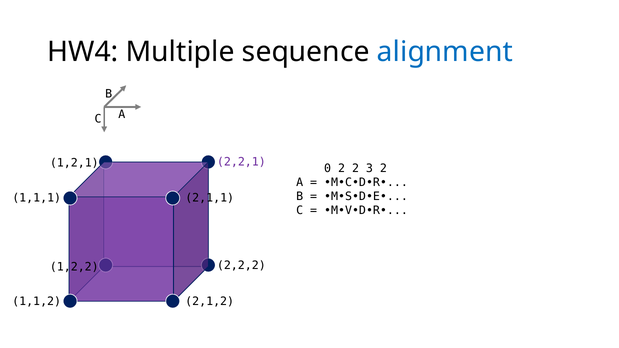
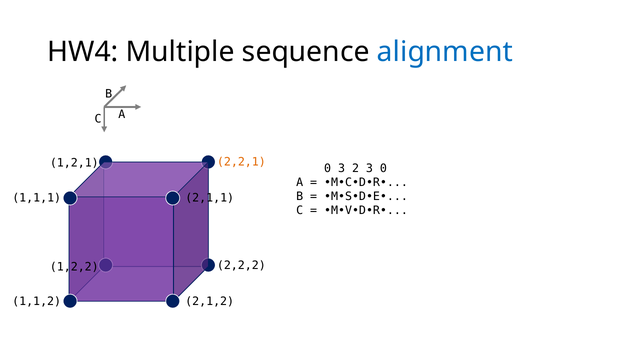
2,2,1 colour: purple -> orange
0 2: 2 -> 3
3 2: 2 -> 0
